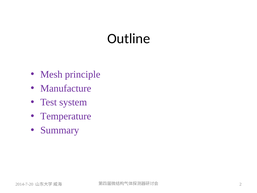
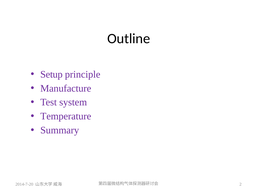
Mesh: Mesh -> Setup
